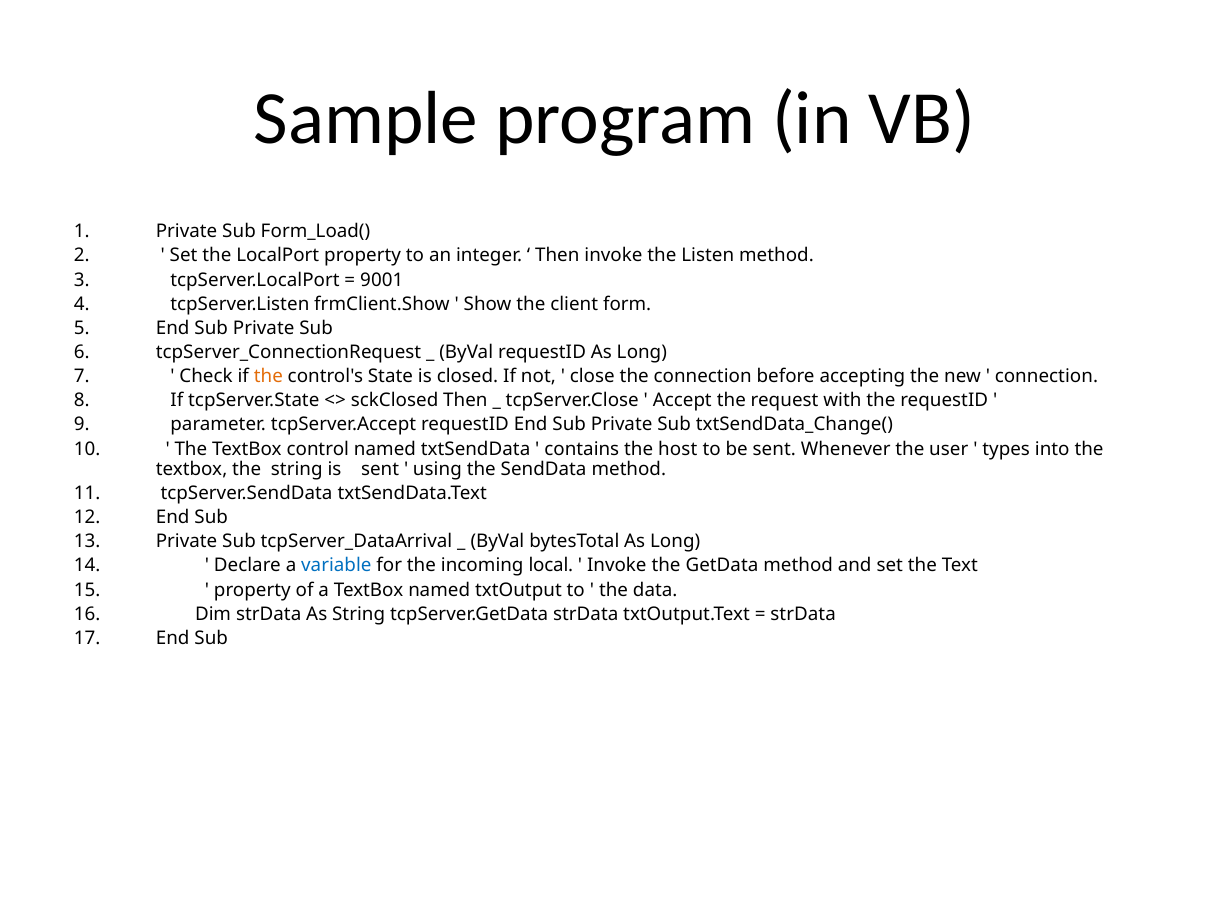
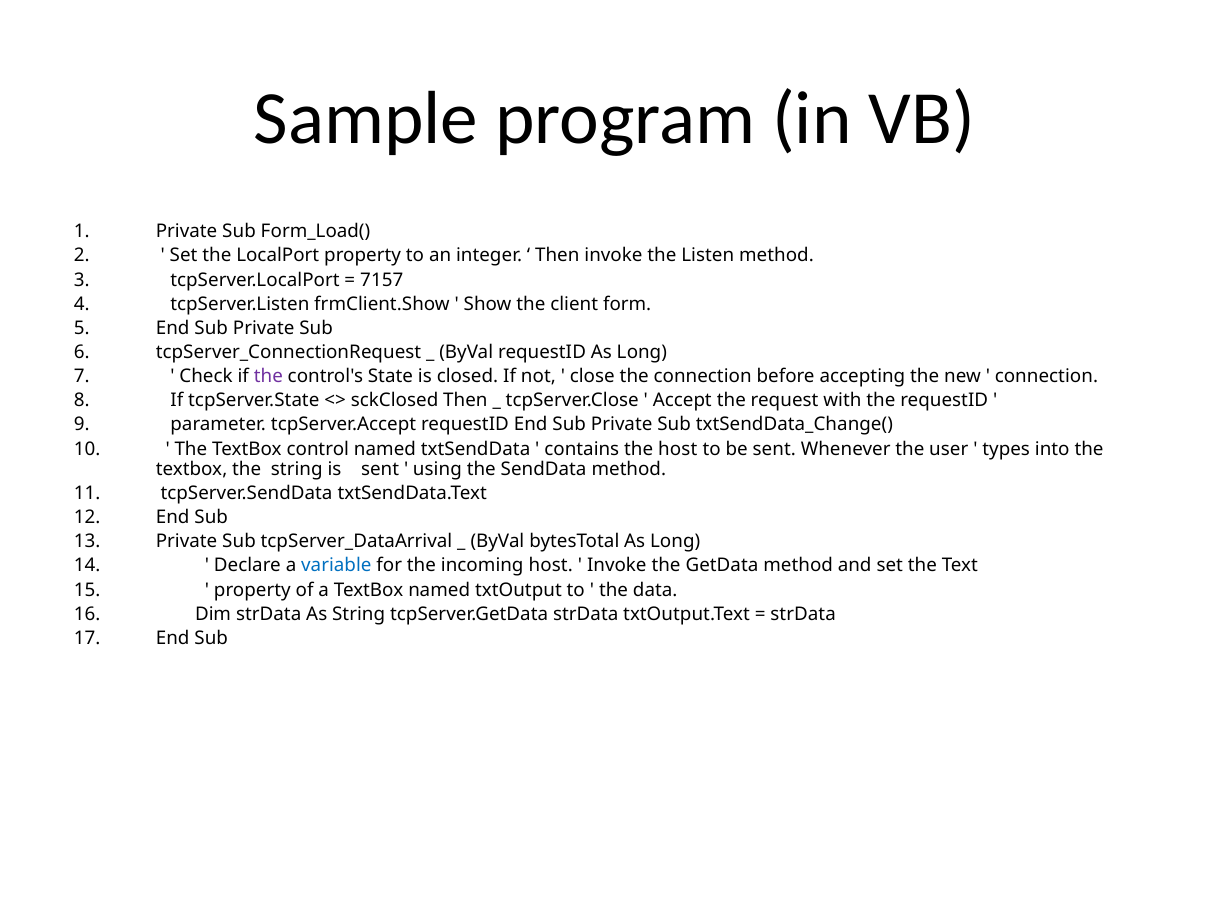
9001: 9001 -> 7157
the at (268, 376) colour: orange -> purple
incoming local: local -> host
